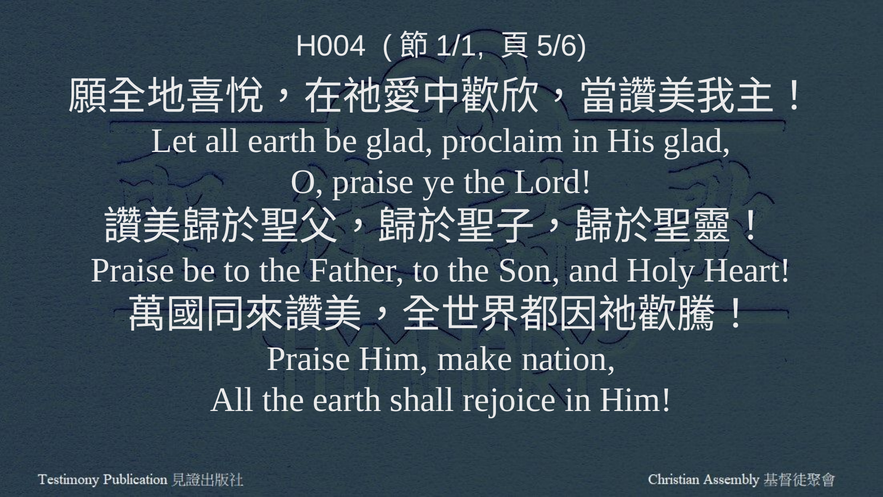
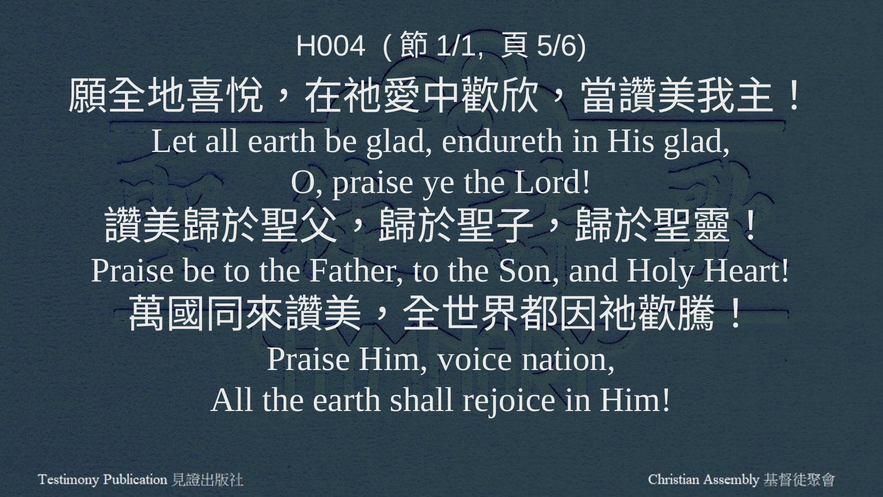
proclaim: proclaim -> endureth
make: make -> voice
